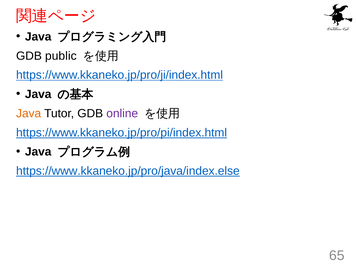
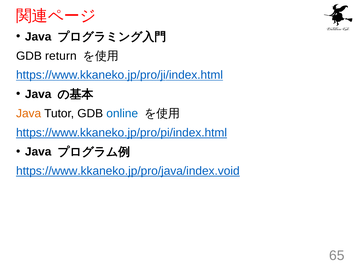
public: public -> return
online colour: purple -> blue
https://www.kkaneko.jp/pro/java/index.else: https://www.kkaneko.jp/pro/java/index.else -> https://www.kkaneko.jp/pro/java/index.void
